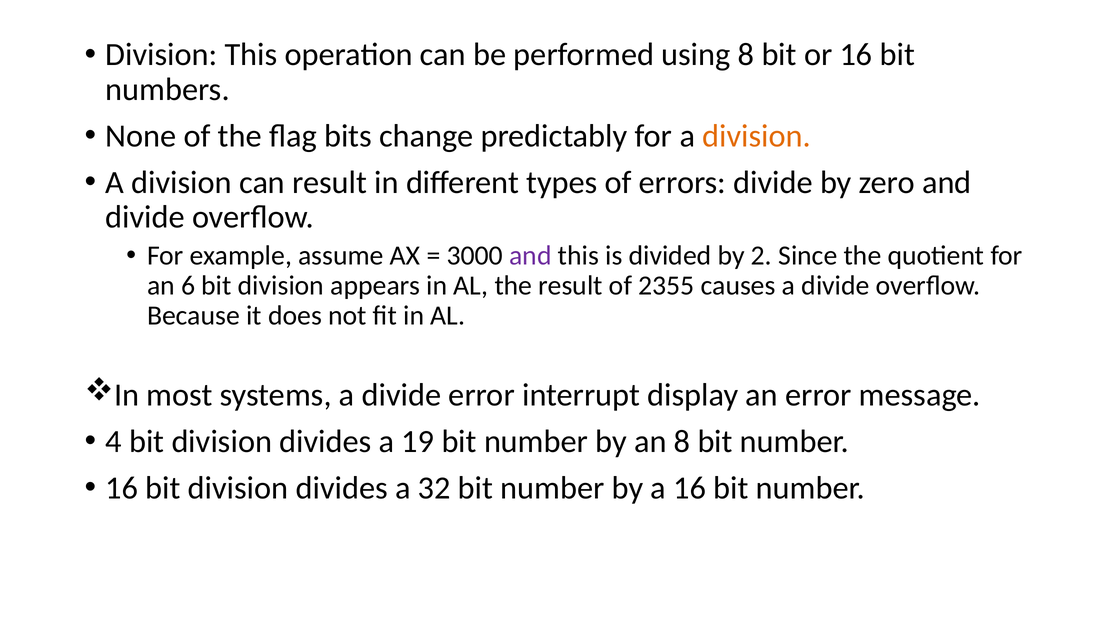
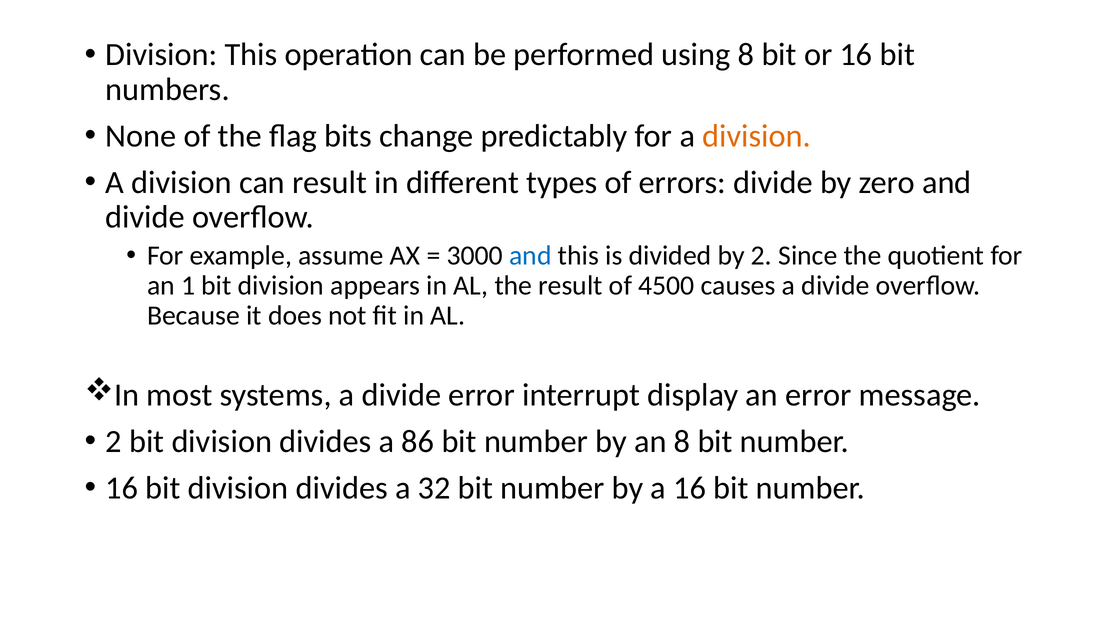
and at (530, 256) colour: purple -> blue
6: 6 -> 1
2355: 2355 -> 4500
4 at (114, 442): 4 -> 2
19: 19 -> 86
